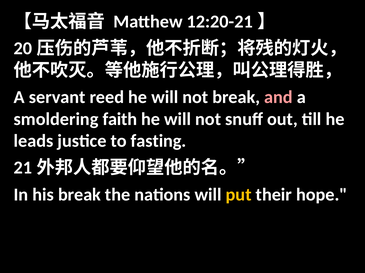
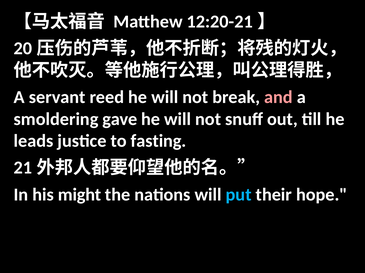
faith: faith -> gave
his break: break -> might
put colour: yellow -> light blue
